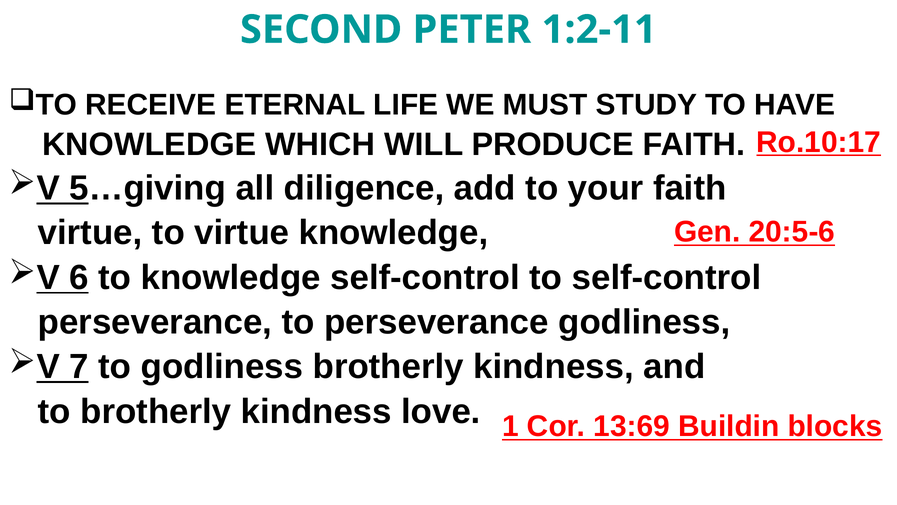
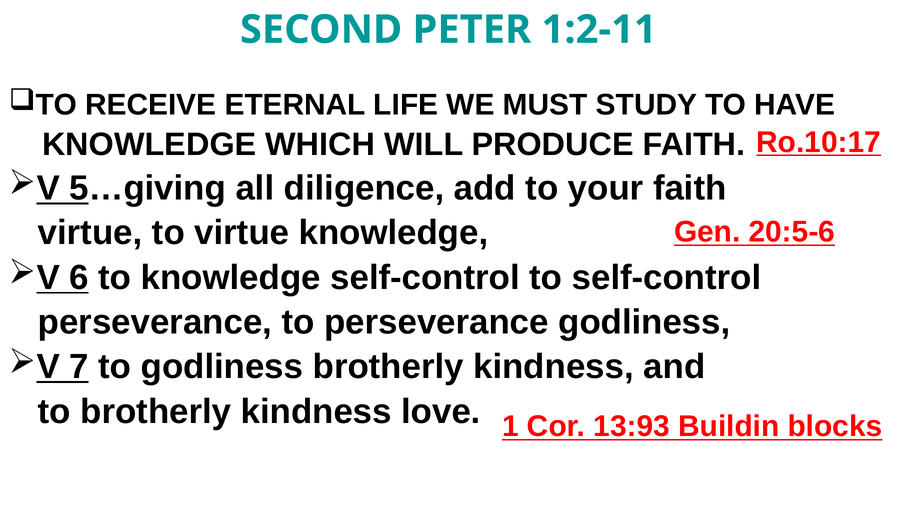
13:69: 13:69 -> 13:93
